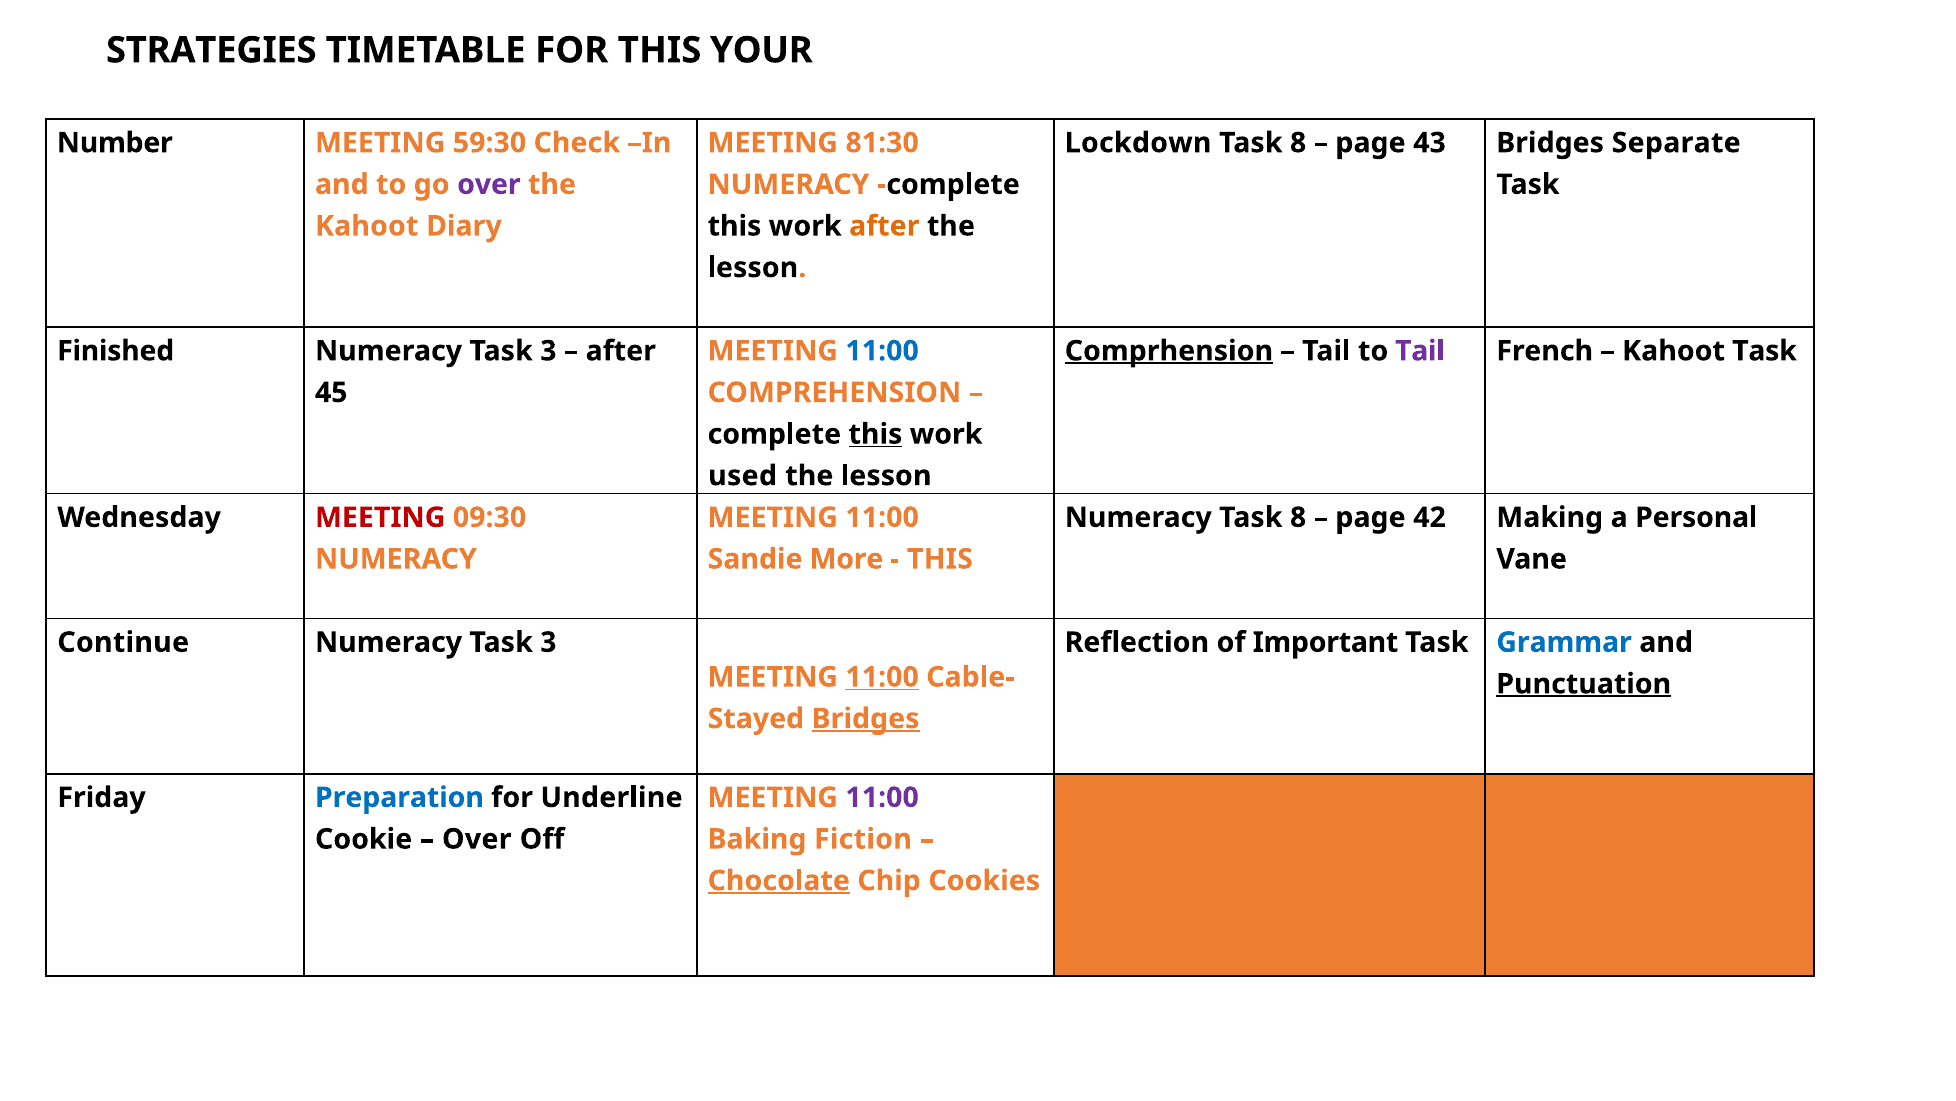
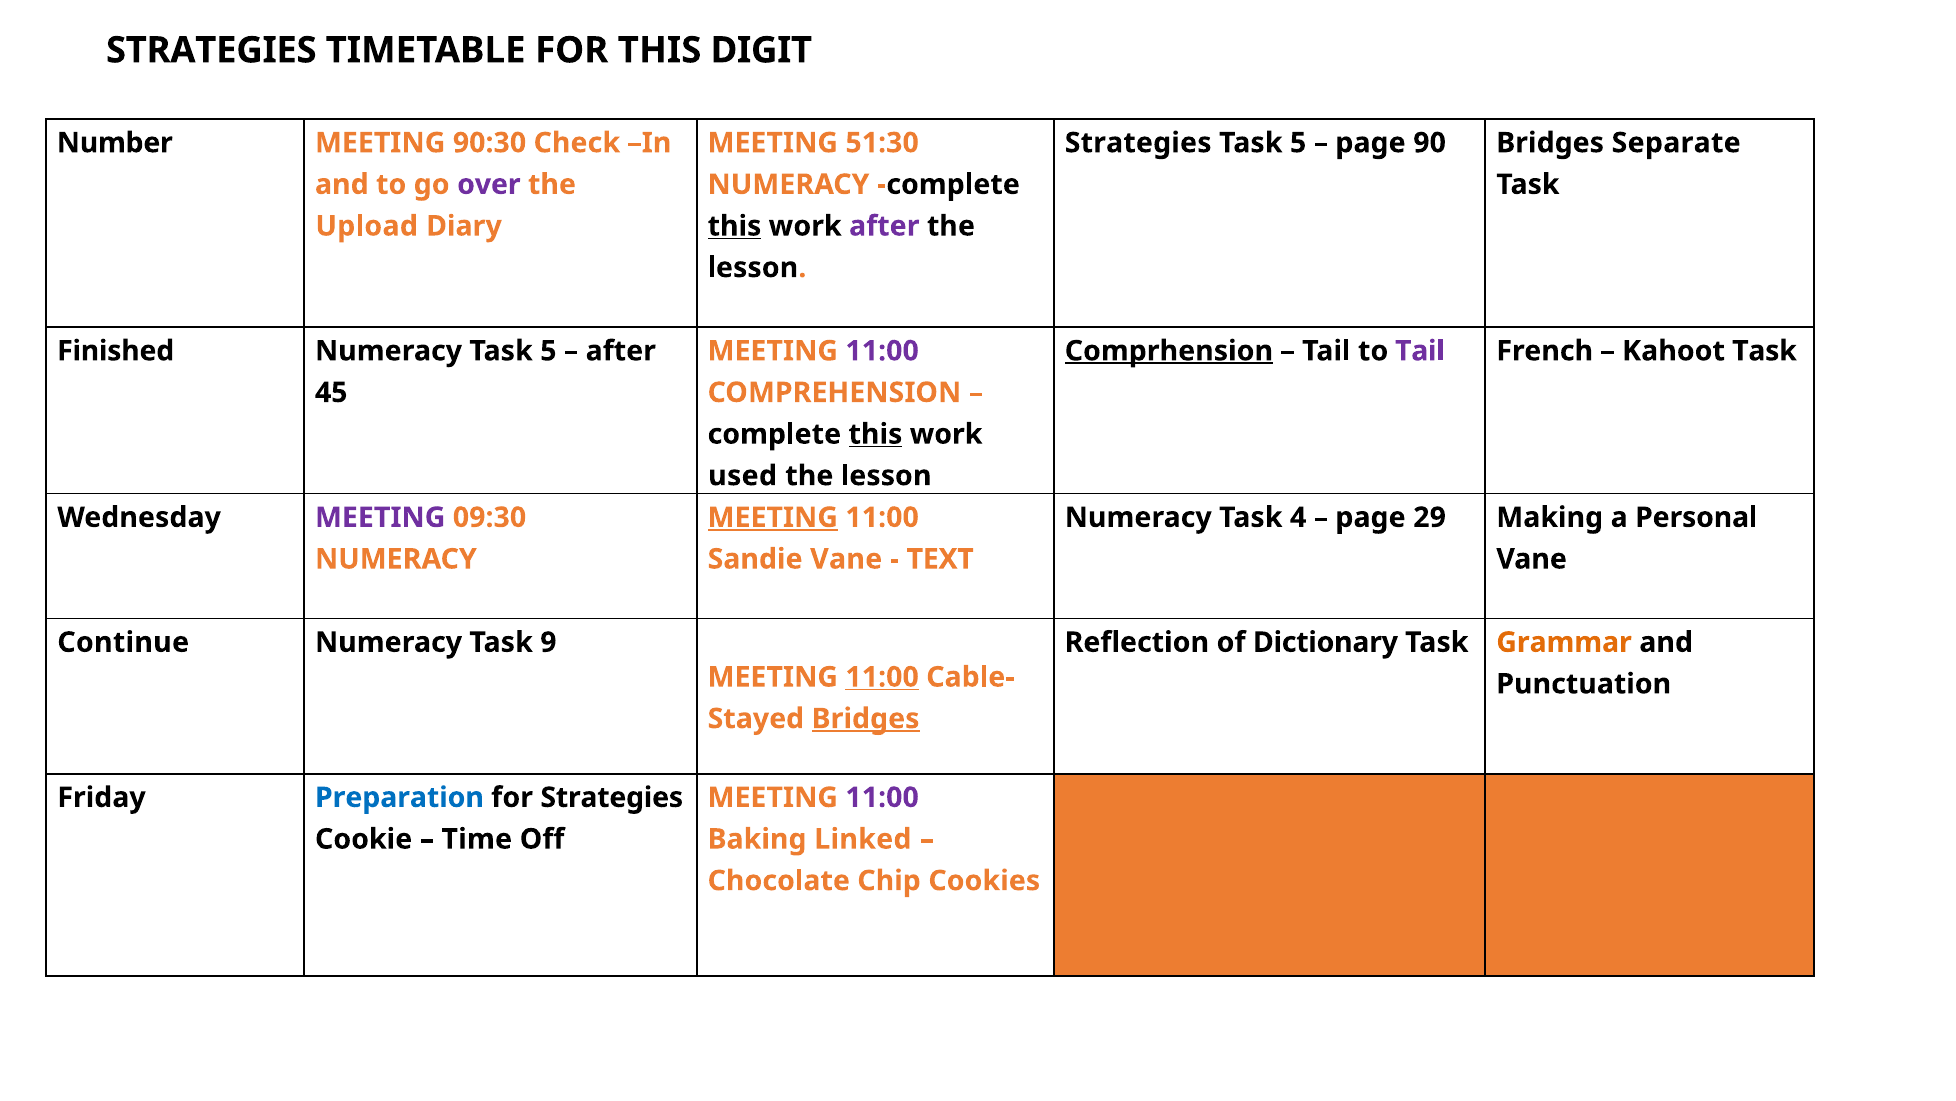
YOUR: YOUR -> DIGIT
59:30: 59:30 -> 90:30
81:30: 81:30 -> 51:30
Lockdown at (1138, 143): Lockdown -> Strategies
8 at (1298, 143): 8 -> 5
43: 43 -> 90
Kahoot at (367, 226): Kahoot -> Upload
this at (734, 226) underline: none -> present
after at (884, 226) colour: orange -> purple
3 at (548, 351): 3 -> 5
11:00 at (882, 351) colour: blue -> purple
MEETING at (380, 517) colour: red -> purple
MEETING at (773, 517) underline: none -> present
Numeracy Task 8: 8 -> 4
42: 42 -> 29
Sandie More: More -> Vane
THIS at (940, 559): THIS -> TEXT
3 at (548, 642): 3 -> 9
Important: Important -> Dictionary
Grammar colour: blue -> orange
Punctuation underline: present -> none
for Underline: Underline -> Strategies
Over at (477, 839): Over -> Time
Fiction: Fiction -> Linked
Chocolate underline: present -> none
